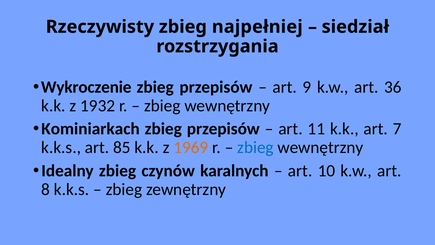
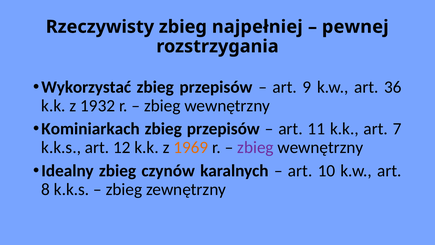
siedział: siedział -> pewnej
Wykroczenie: Wykroczenie -> Wykorzystać
85: 85 -> 12
zbieg at (255, 147) colour: blue -> purple
